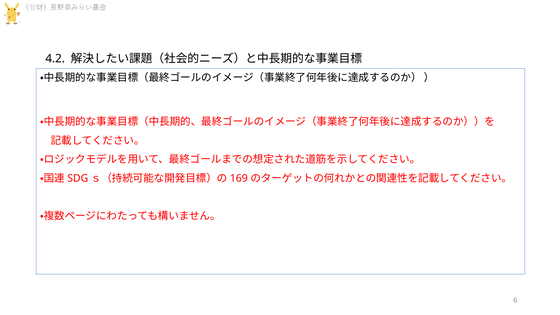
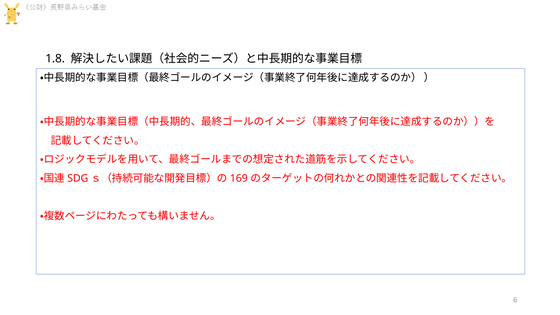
4.2: 4.2 -> 1.8
